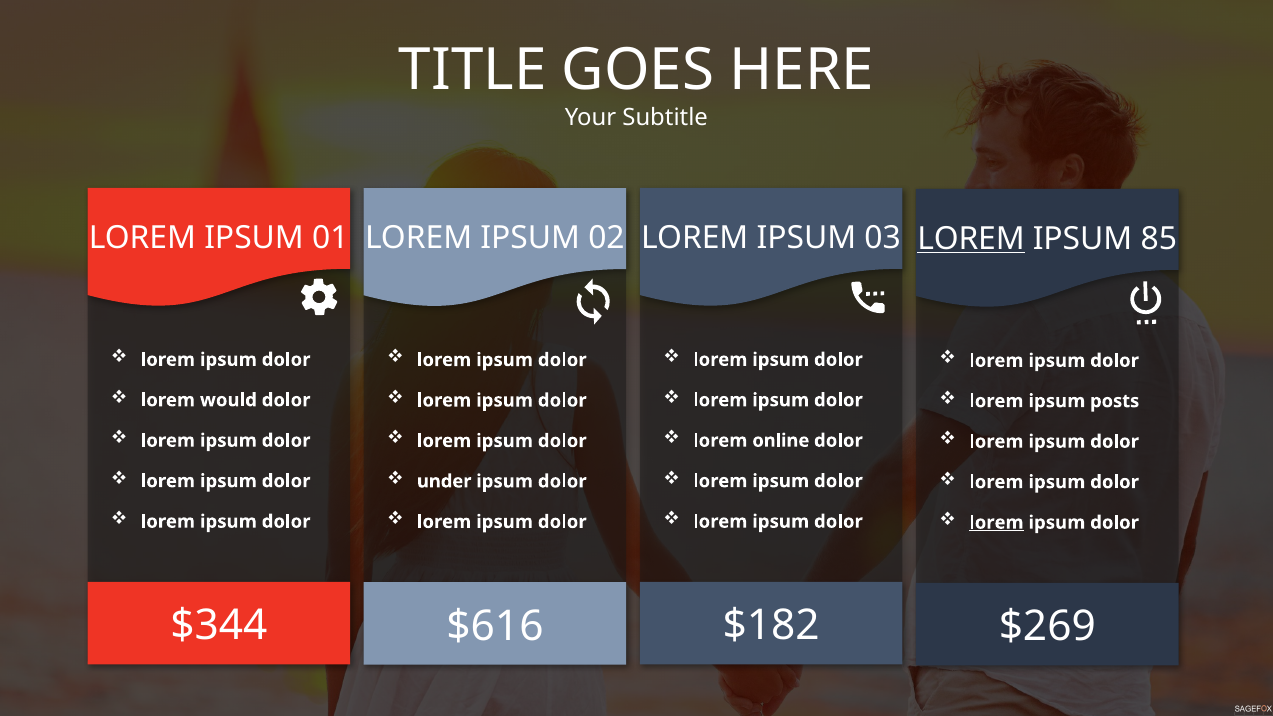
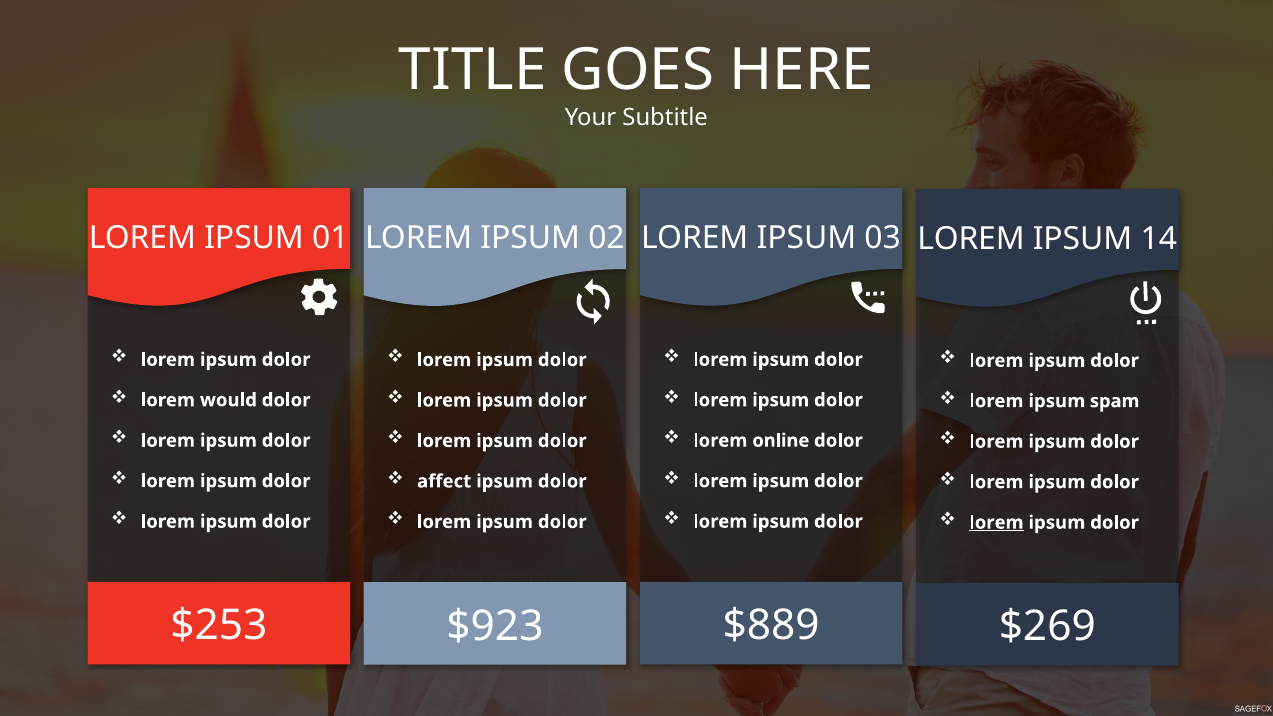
LOREM at (971, 239) underline: present -> none
85: 85 -> 14
posts: posts -> spam
under: under -> affect
$344: $344 -> $253
$182: $182 -> $889
$616: $616 -> $923
